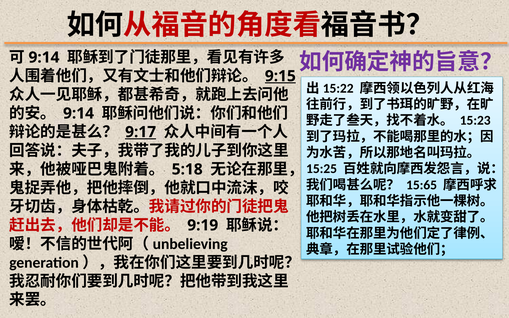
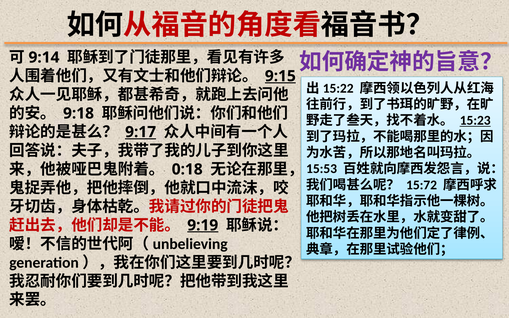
9:14 at (79, 113): 9:14 -> 9:18
15:23 underline: none -> present
5:18: 5:18 -> 0:18
15:25: 15:25 -> 15:53
15:65: 15:65 -> 15:72
9:19 underline: none -> present
